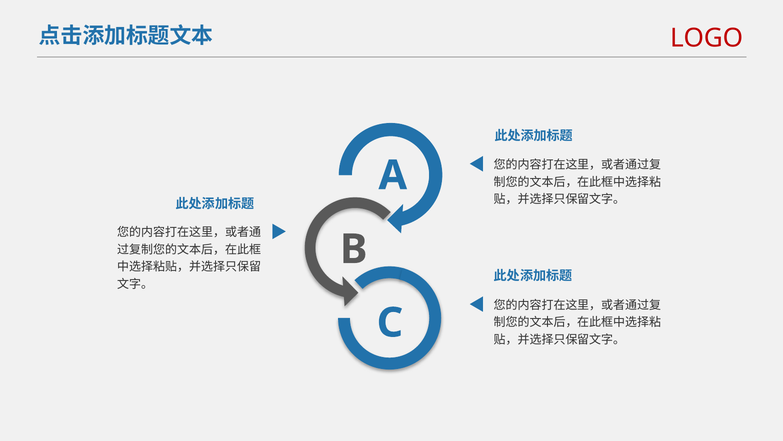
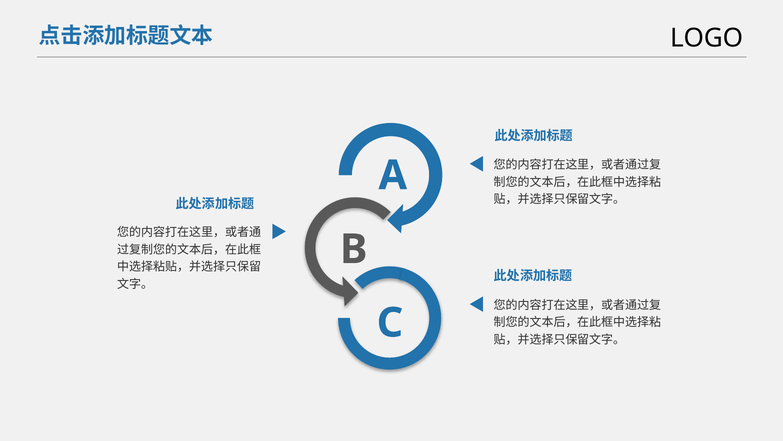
LOGO colour: red -> black
